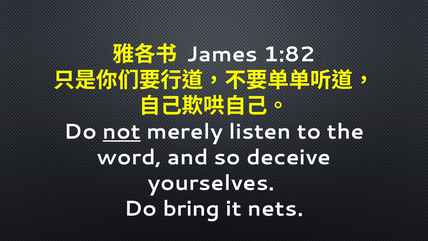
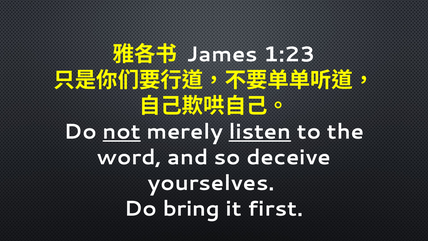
1:82: 1:82 -> 1:23
listen underline: none -> present
nets: nets -> first
